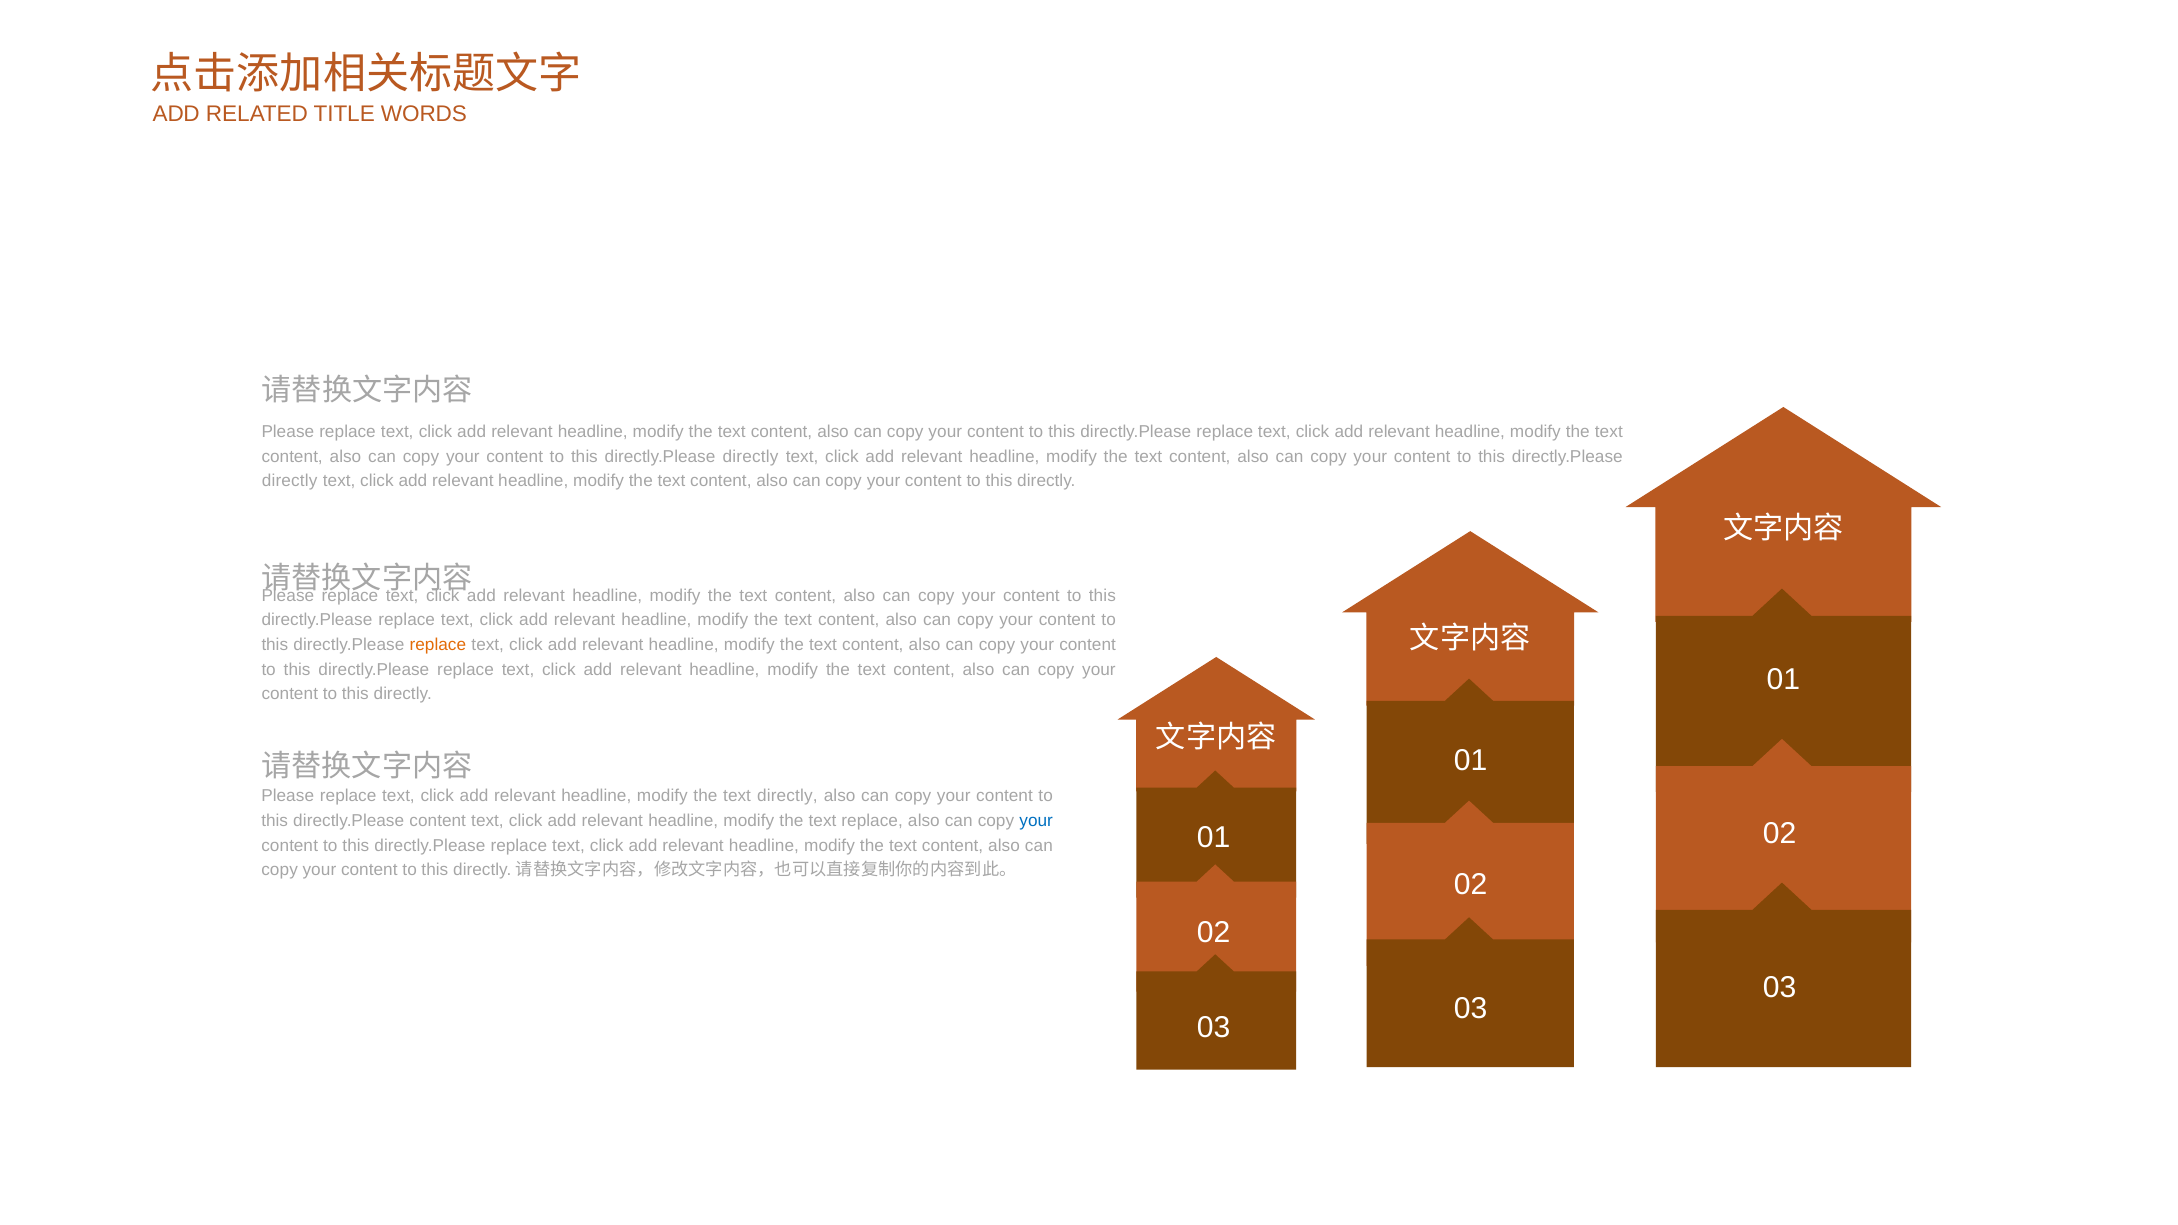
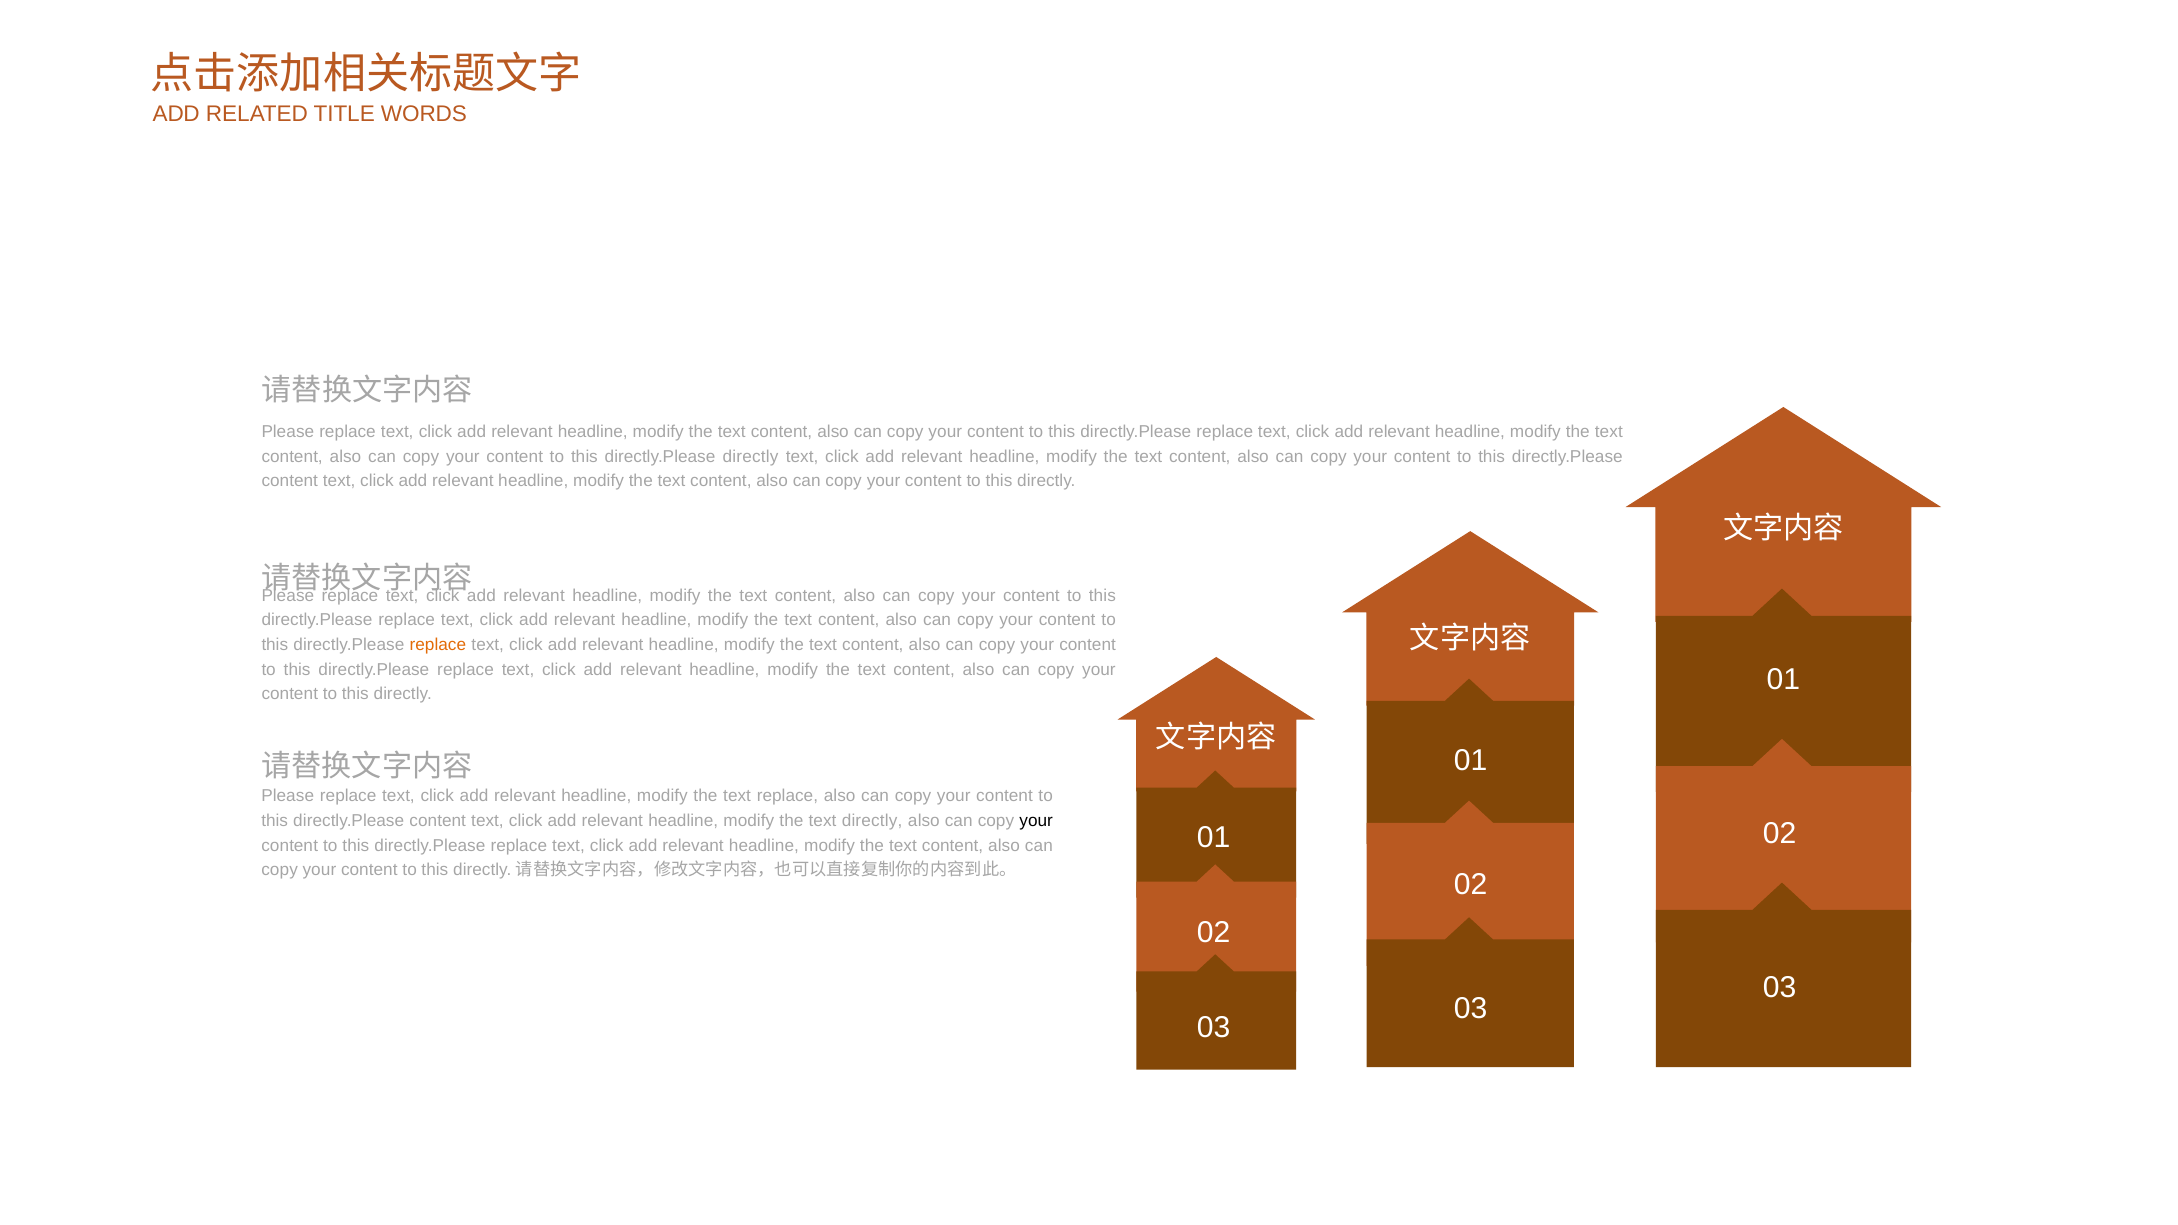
directly at (290, 481): directly -> content
text directly: directly -> replace
text replace: replace -> directly
your at (1036, 821) colour: blue -> black
